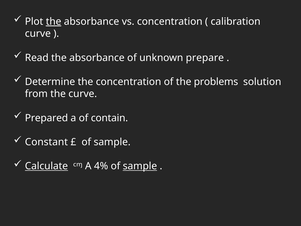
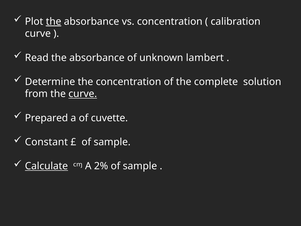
prepare: prepare -> lambert
problems: problems -> complete
curve at (83, 94) underline: none -> present
contain: contain -> cuvette
4%: 4% -> 2%
sample at (140, 166) underline: present -> none
